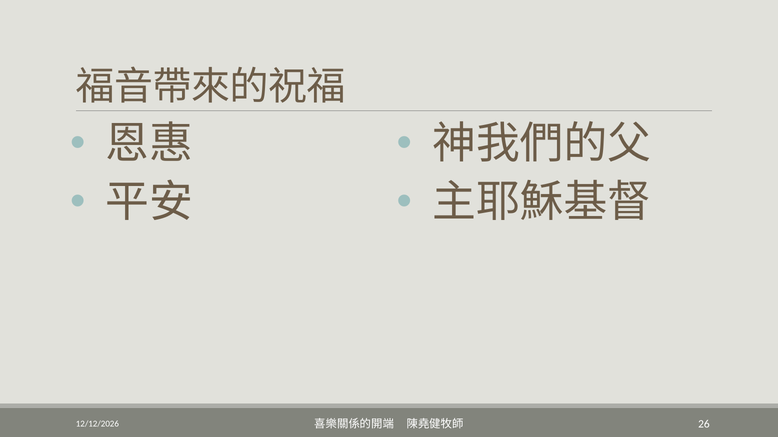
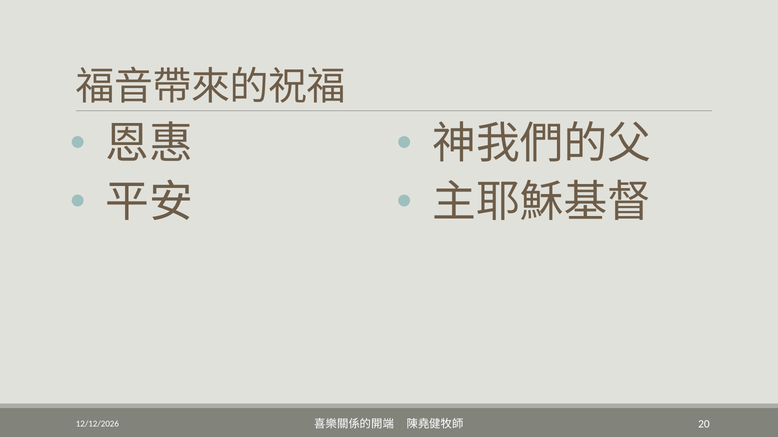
26: 26 -> 20
